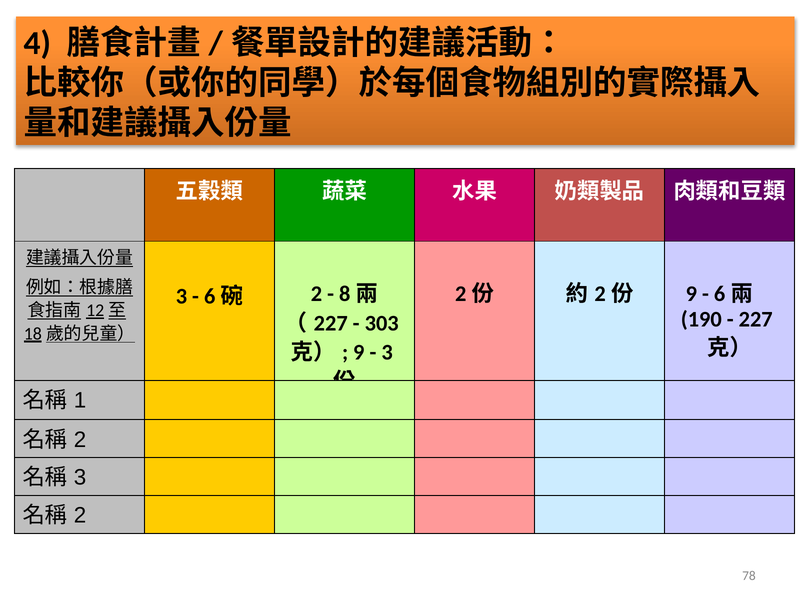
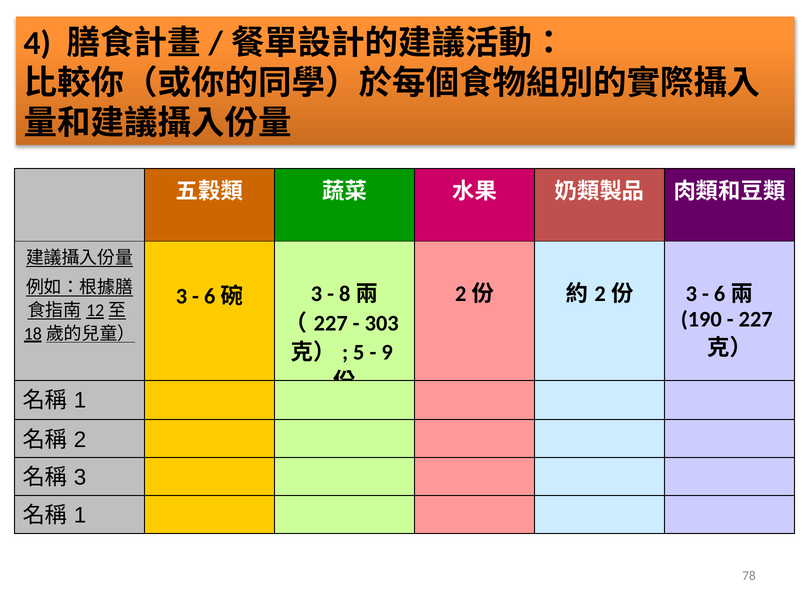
9 at (691, 294): 9 -> 3
2 at (316, 294): 2 -> 3
9 at (359, 352): 9 -> 5
3 at (387, 352): 3 -> 9
2 at (80, 516): 2 -> 1
